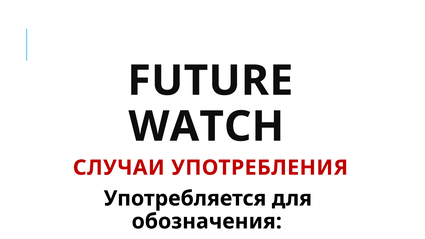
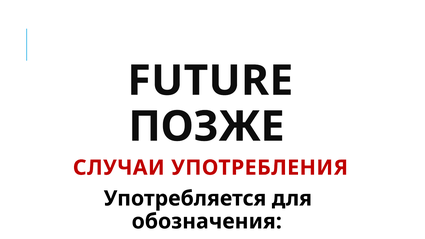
WATCH: WATCH -> ПОЗЖЕ
